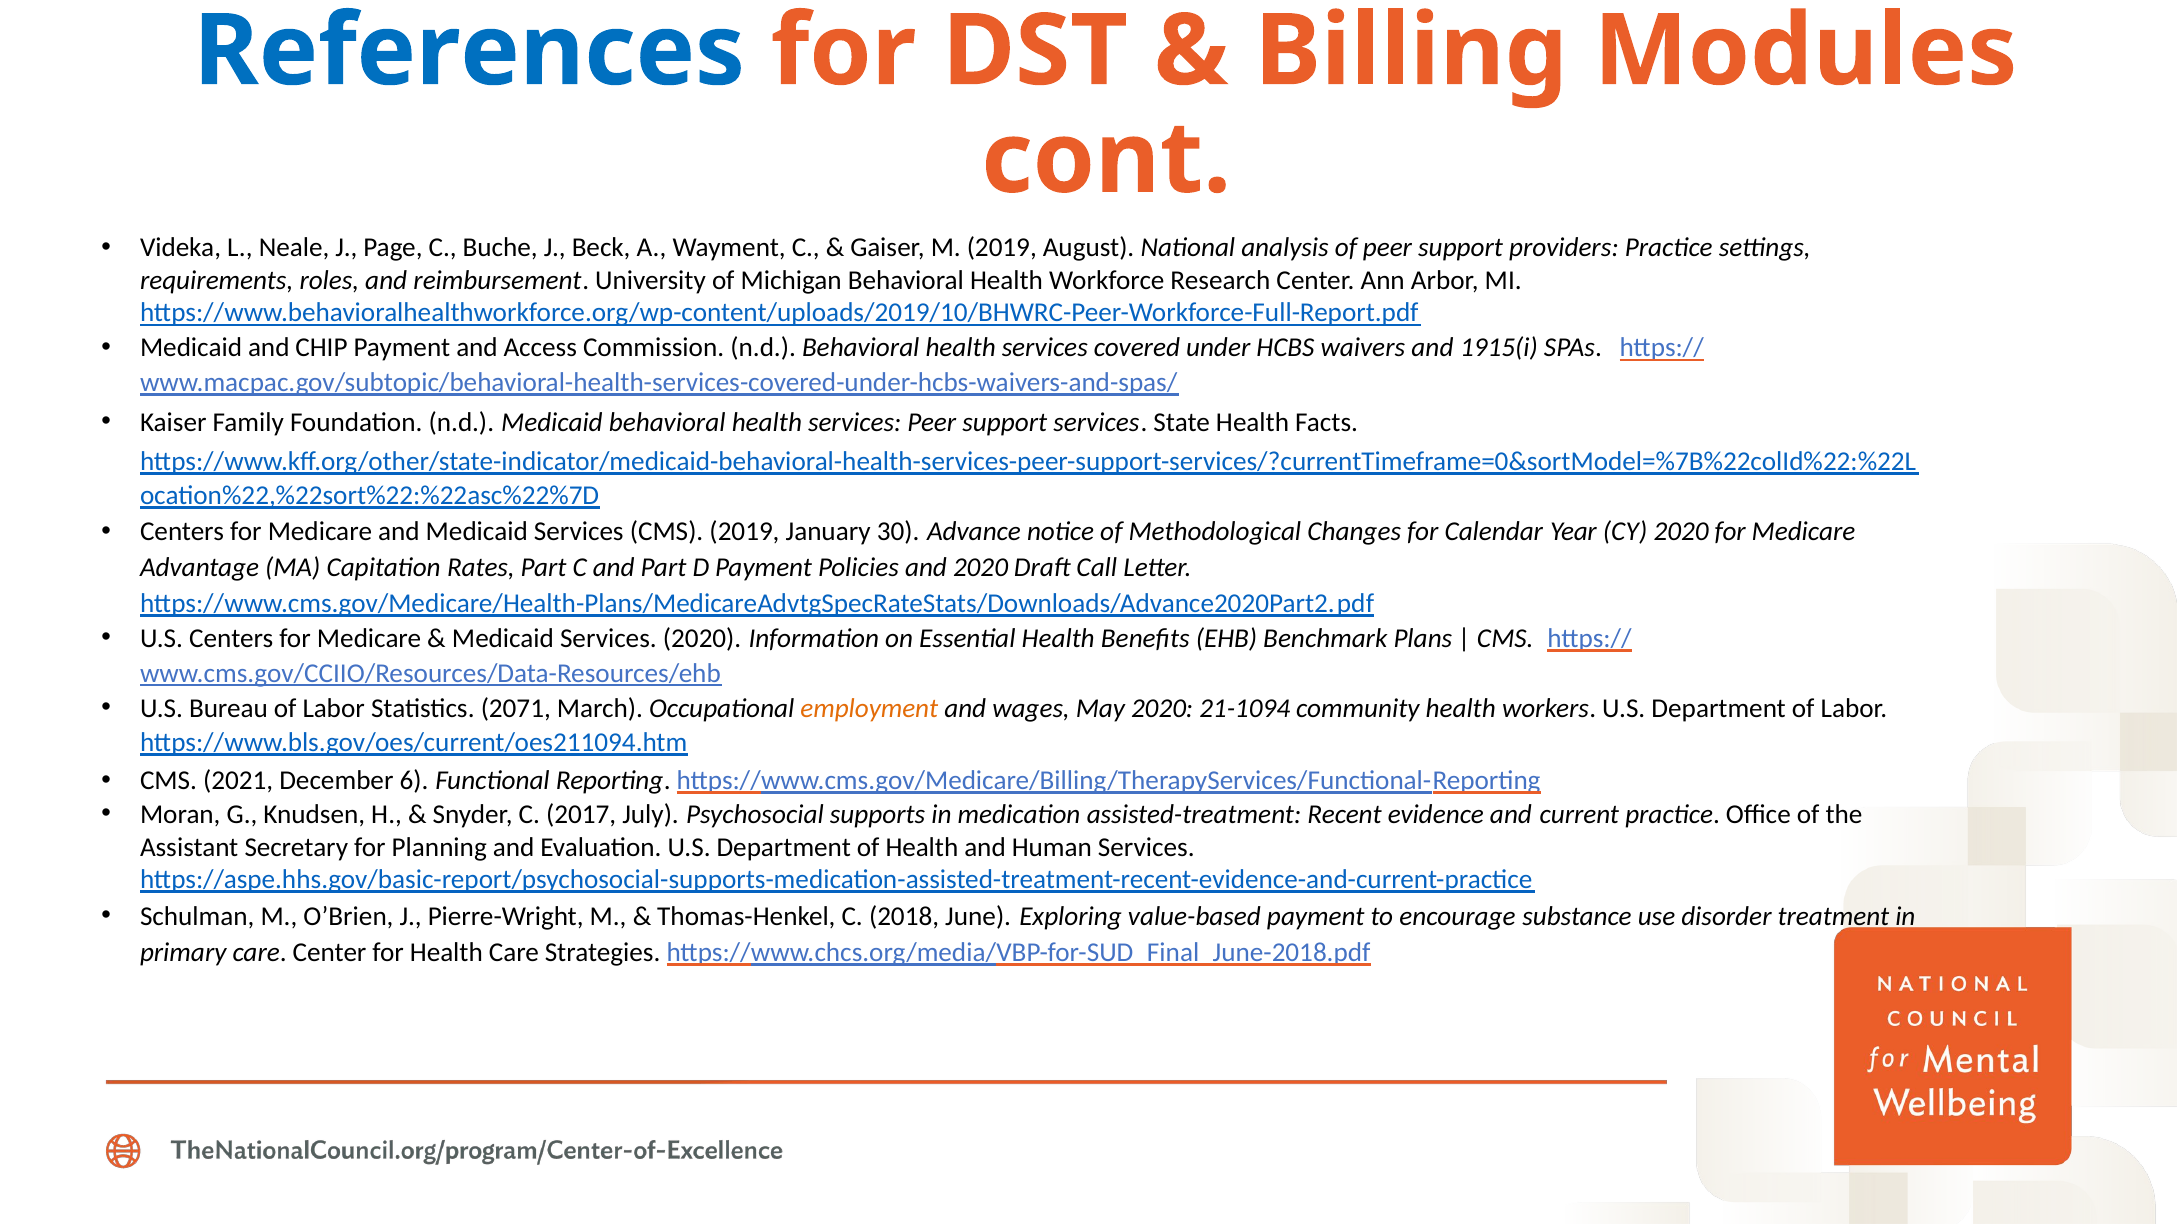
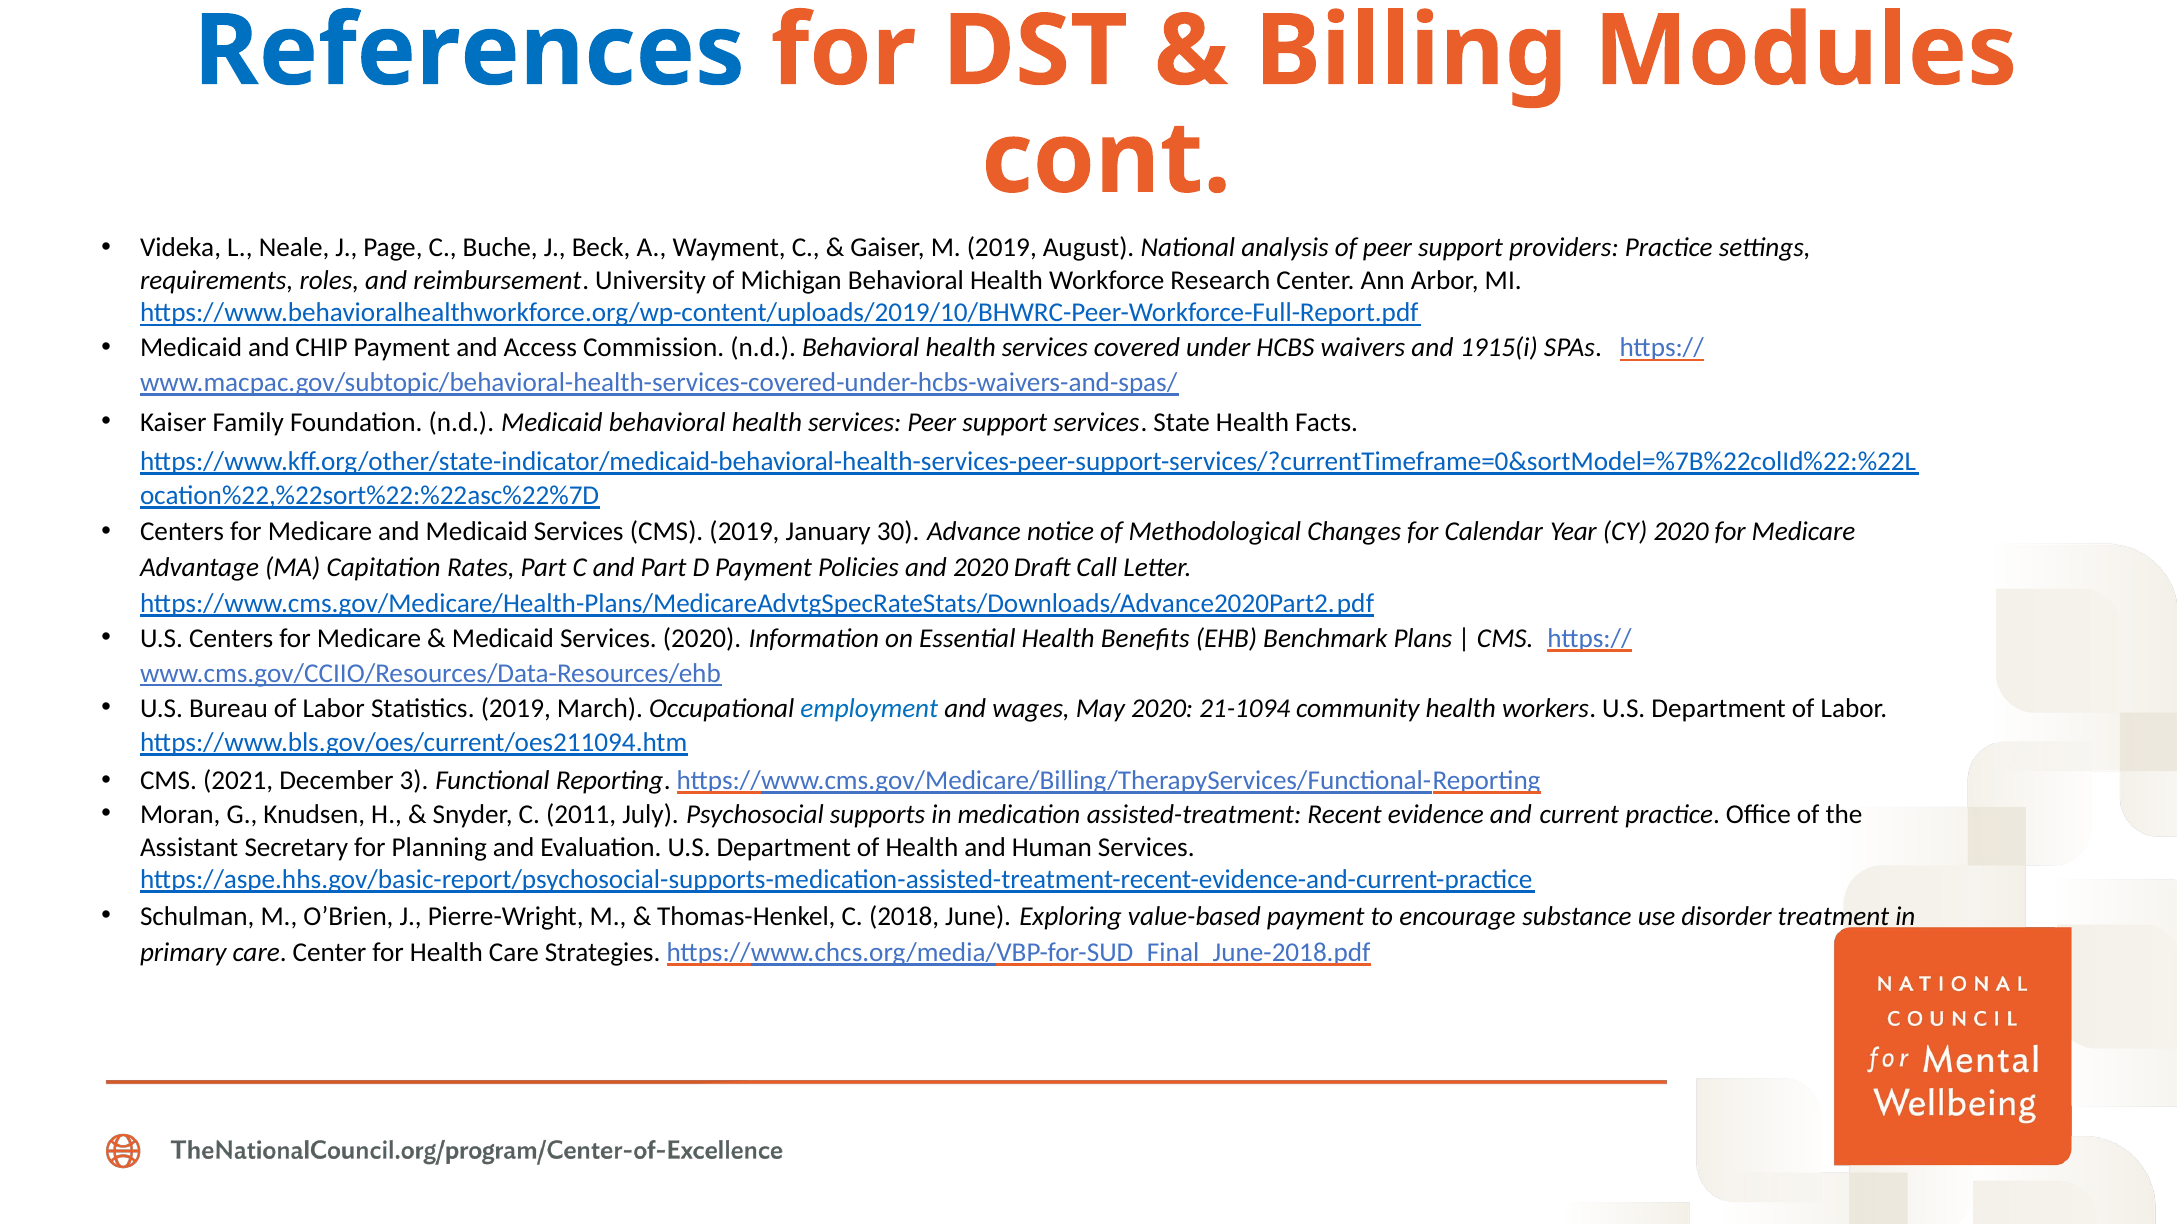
Statistics 2071: 2071 -> 2019
employment colour: orange -> blue
6: 6 -> 3
2017: 2017 -> 2011
